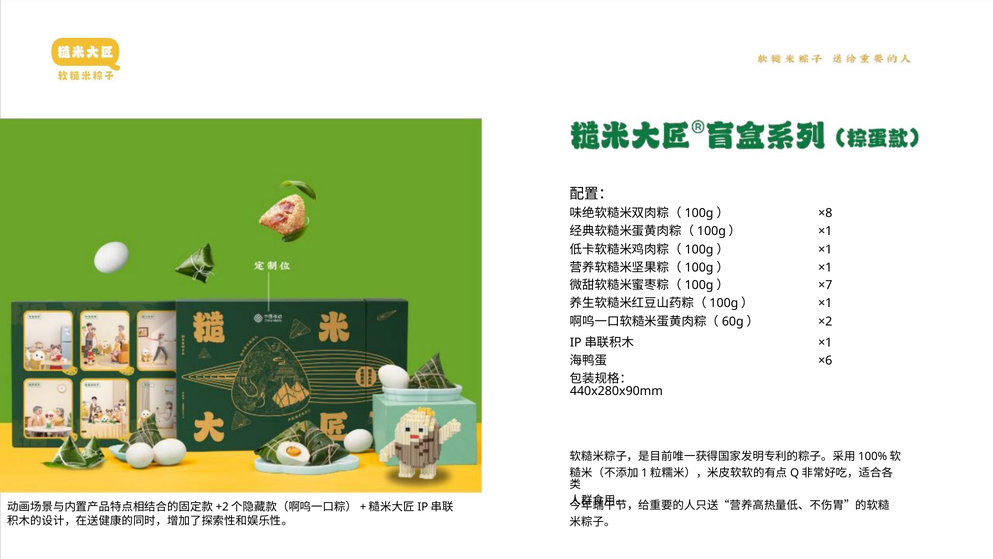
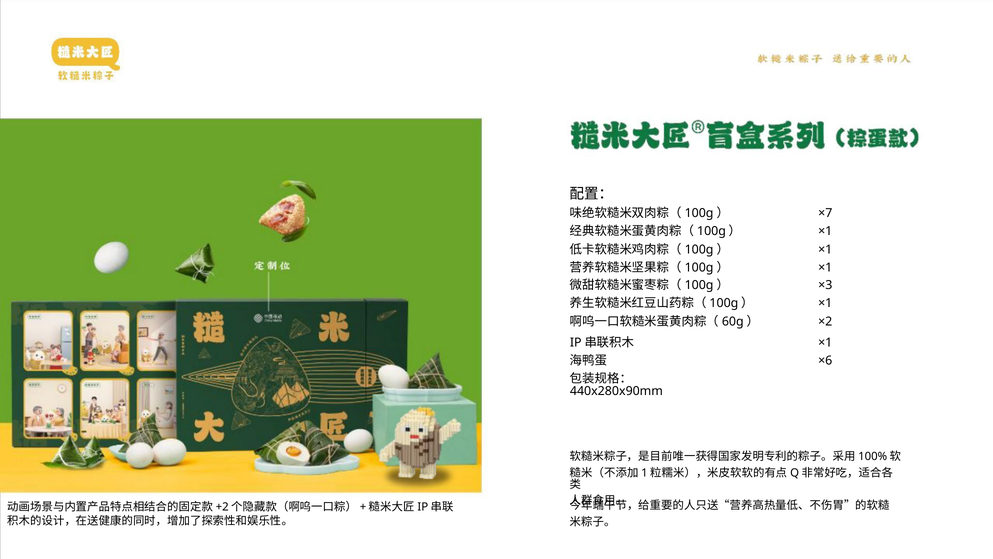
×8: ×8 -> ×7
×7: ×7 -> ×3
